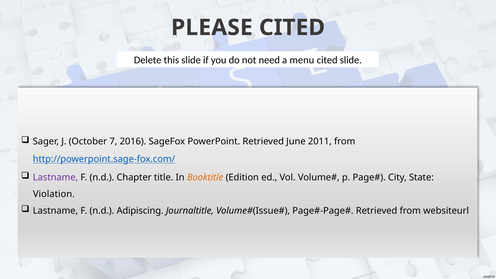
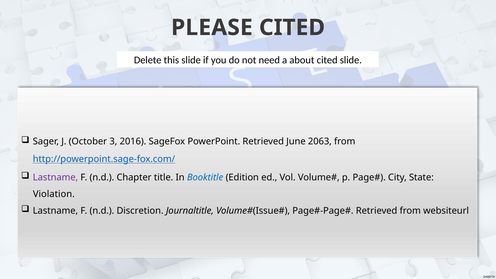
menu: menu -> about
7: 7 -> 3
2011: 2011 -> 2063
Booktitle colour: orange -> blue
Adipiscing: Adipiscing -> Discretion
